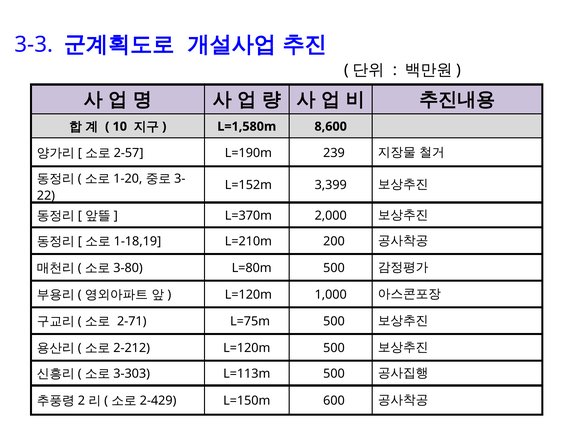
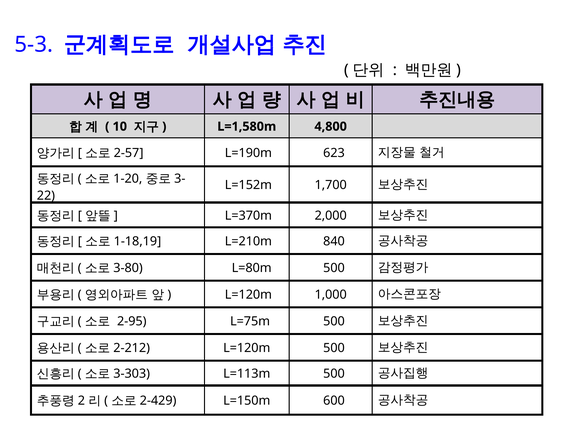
3-3: 3-3 -> 5-3
8,600: 8,600 -> 4,800
239: 239 -> 623
3,399: 3,399 -> 1,700
200: 200 -> 840
2-71: 2-71 -> 2-95
